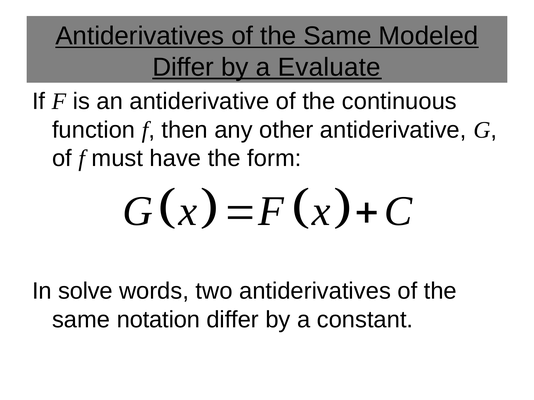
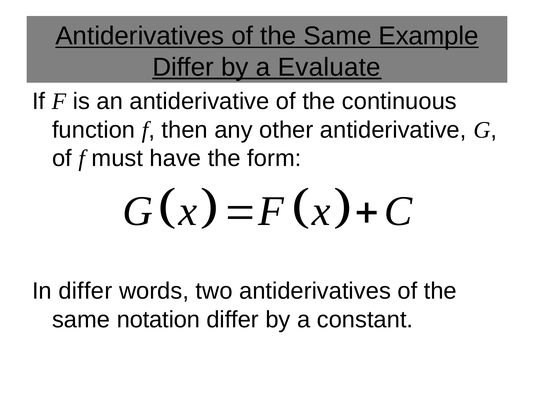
Modeled: Modeled -> Example
In solve: solve -> differ
